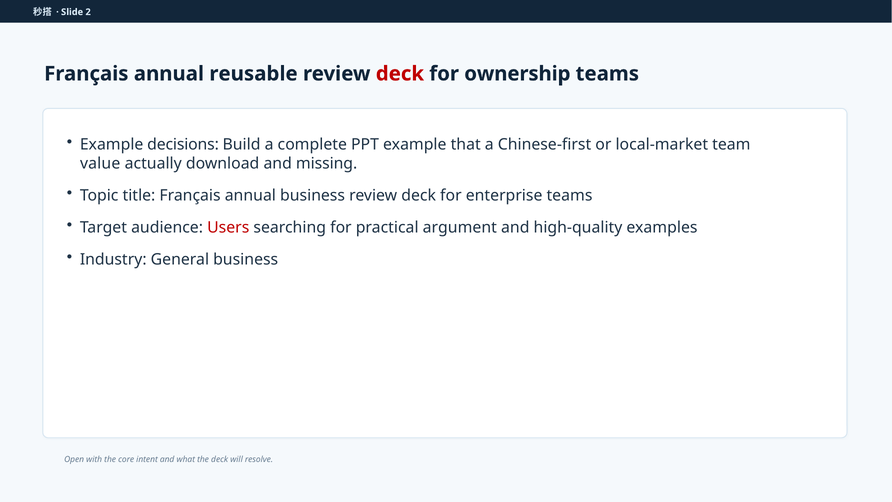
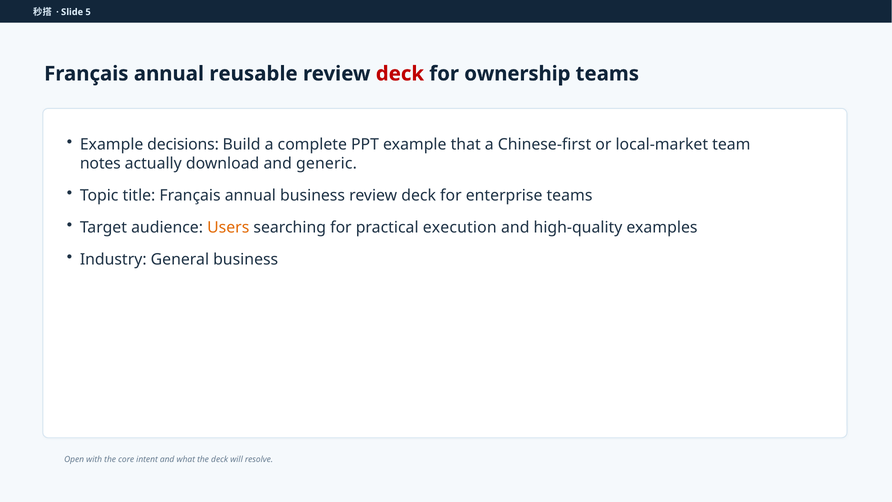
2: 2 -> 5
value: value -> notes
missing: missing -> generic
Users colour: red -> orange
argument: argument -> execution
